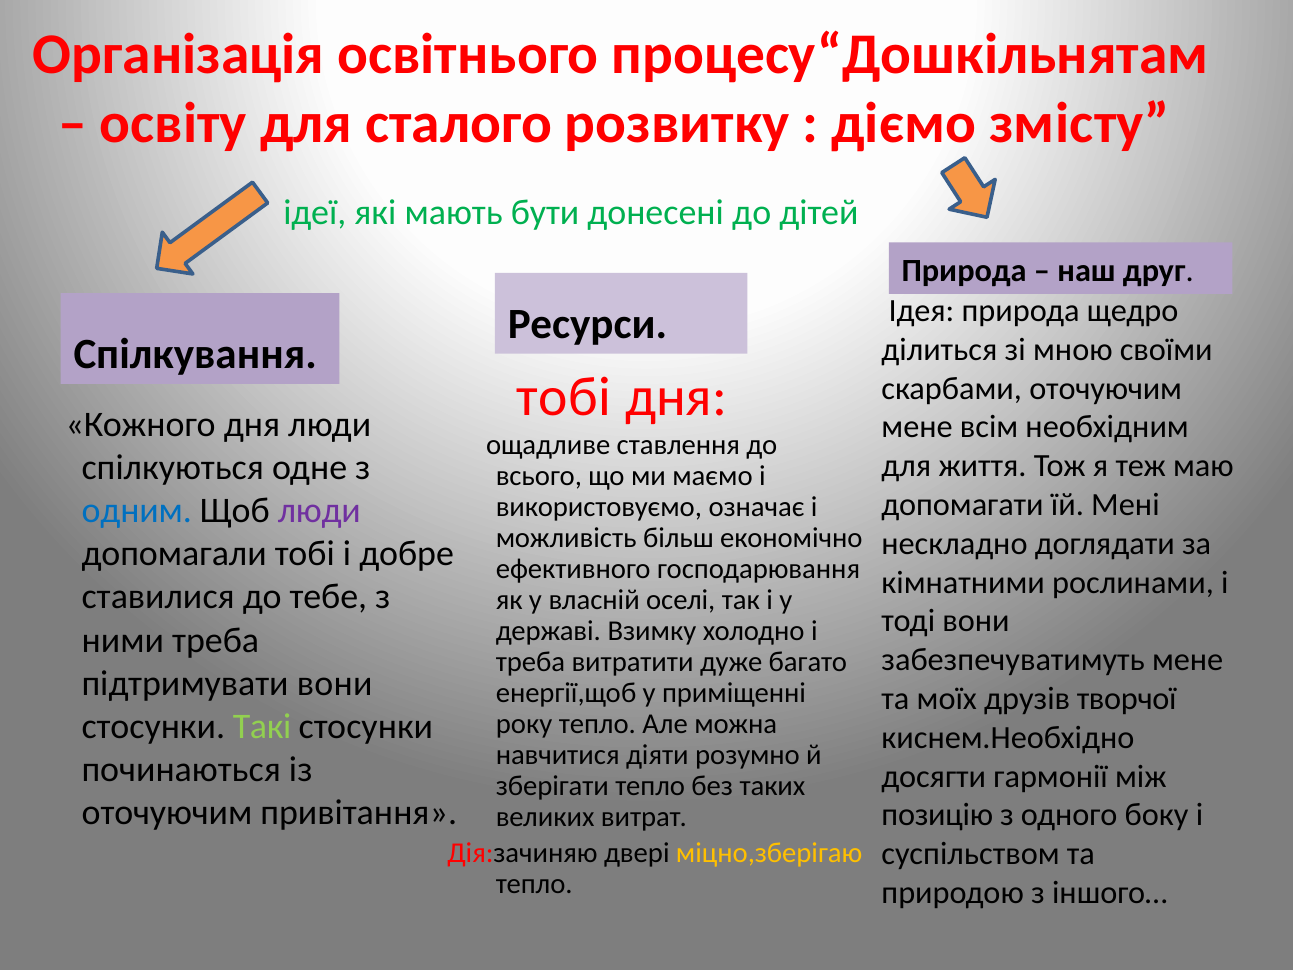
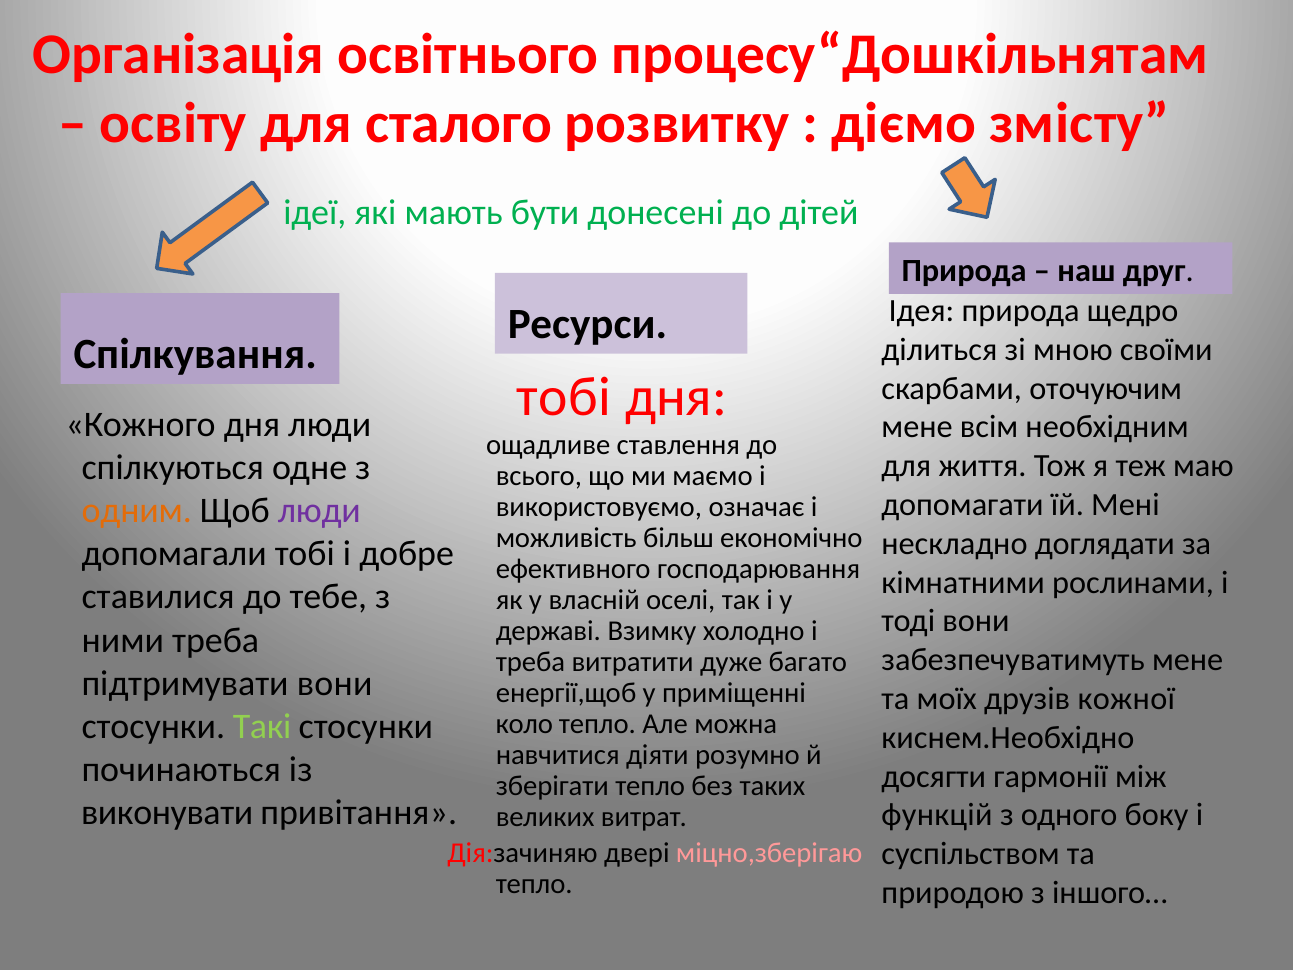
одним colour: blue -> orange
творчої: творчої -> кожної
року: року -> коло
оточуючим at (167, 813): оточуючим -> виконувати
позицію: позицію -> функцій
міцно,зберігаю colour: yellow -> pink
